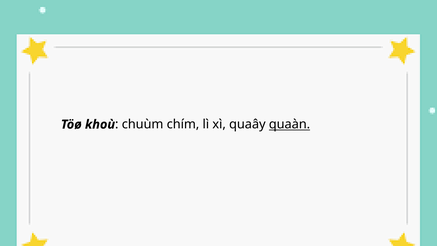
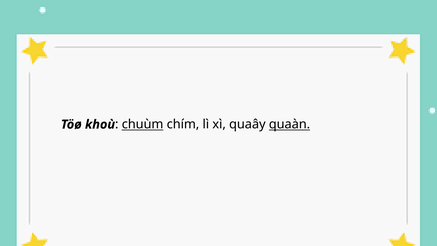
chuùm underline: none -> present
